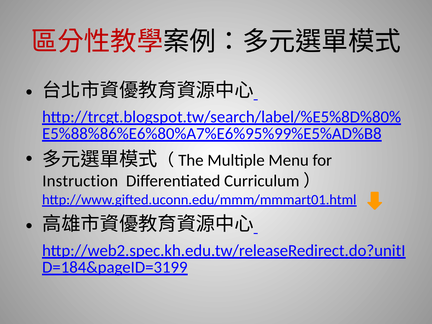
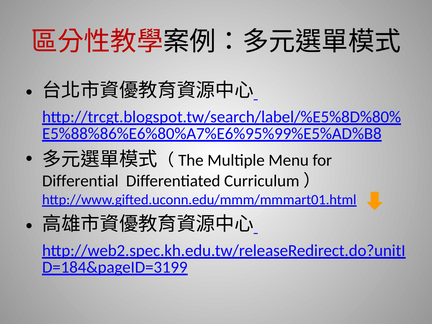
Instruction: Instruction -> Differential
